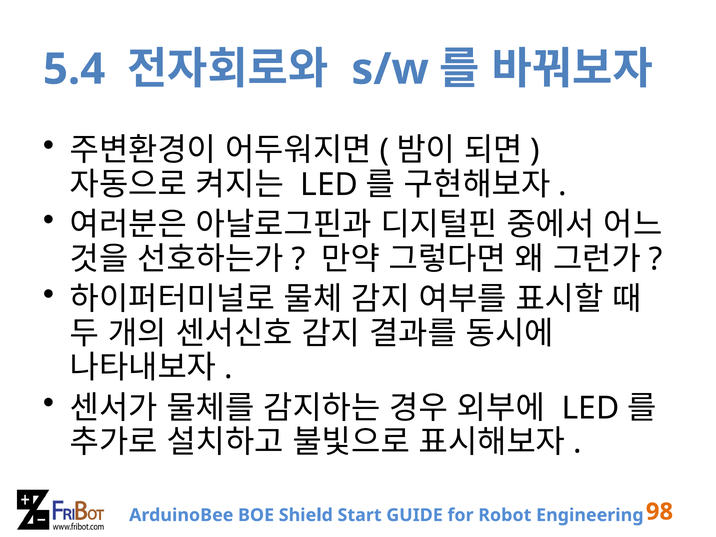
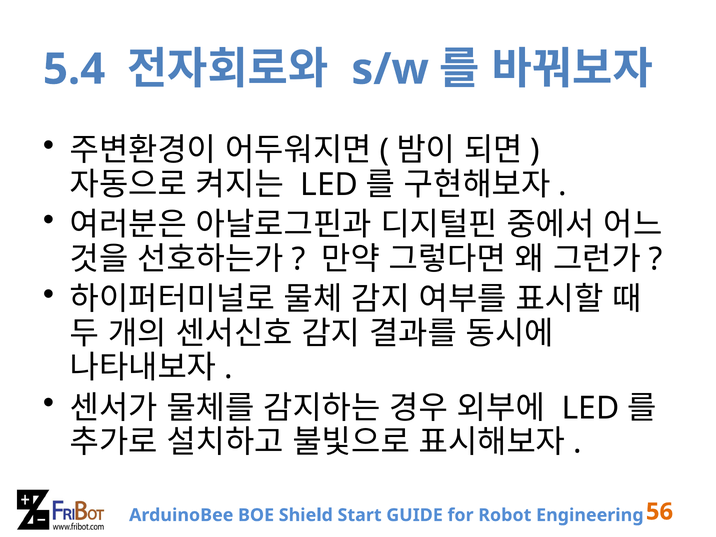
98: 98 -> 56
